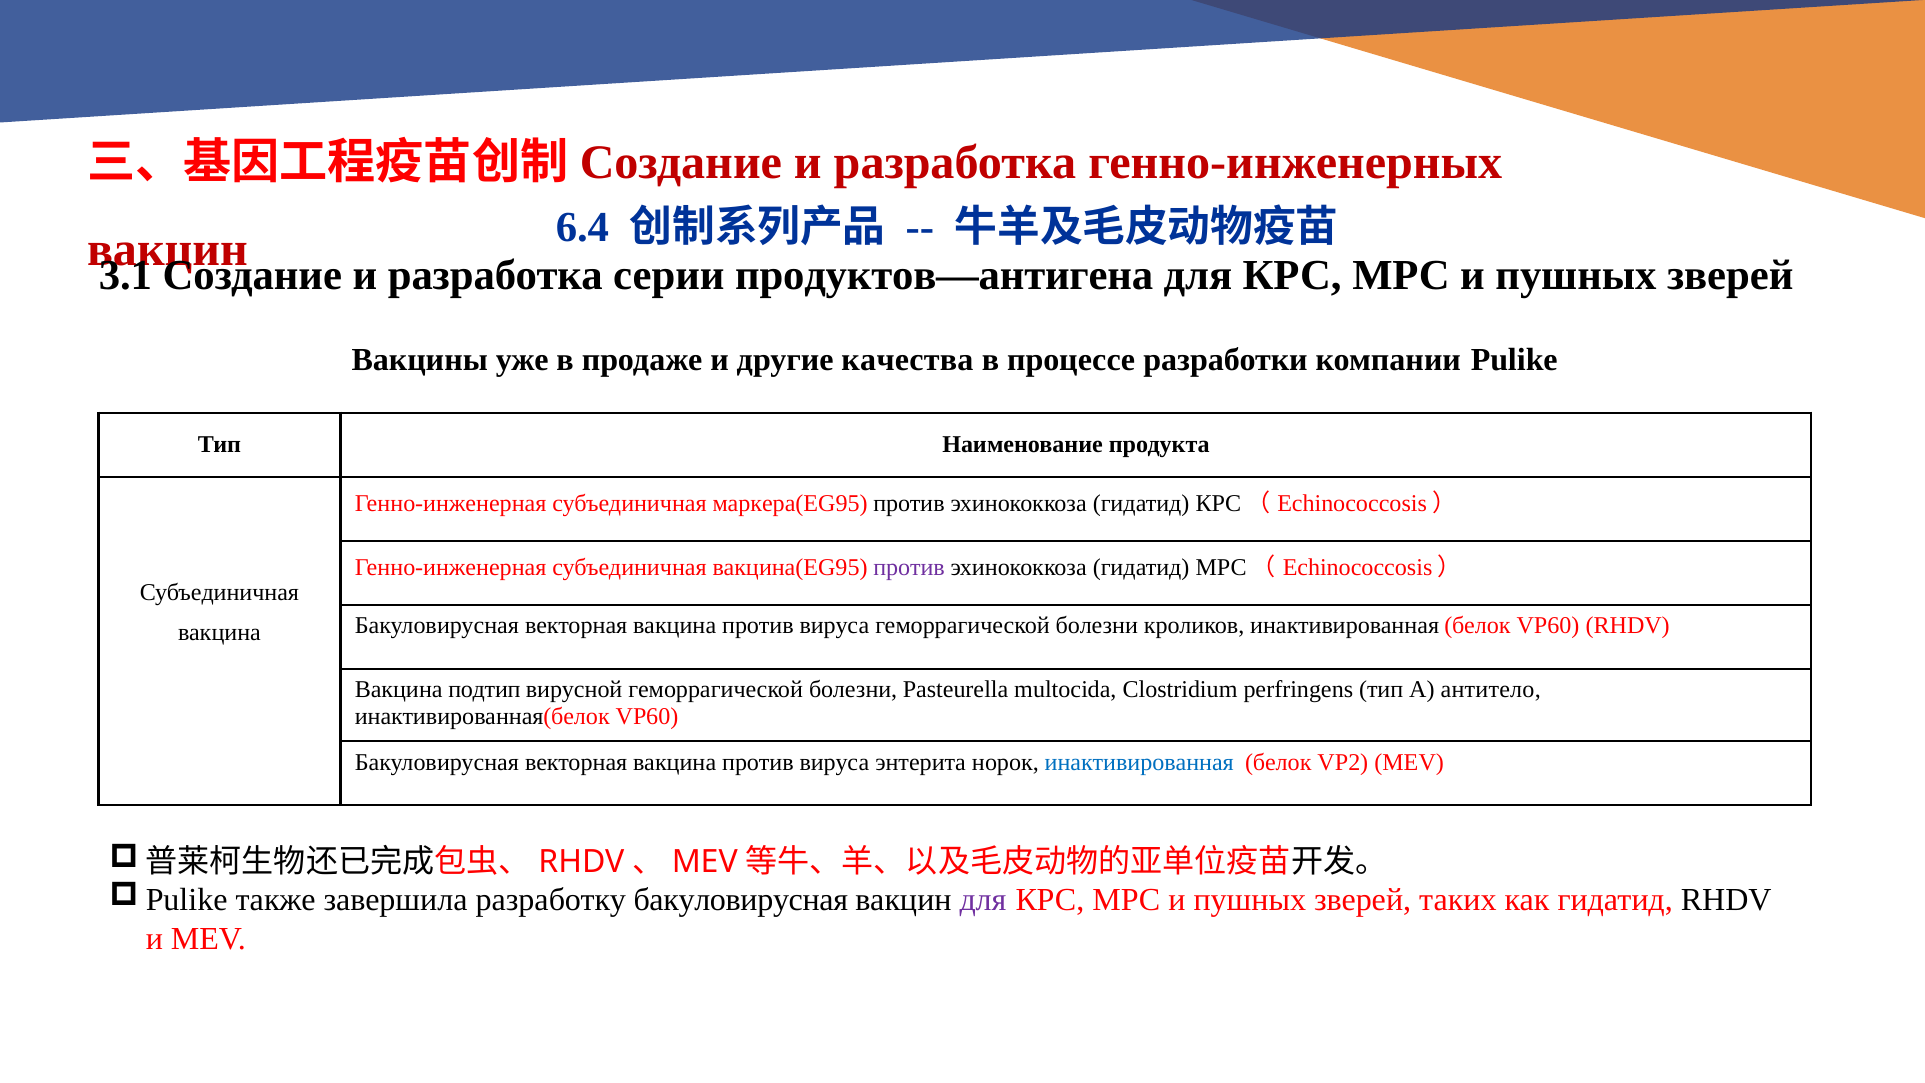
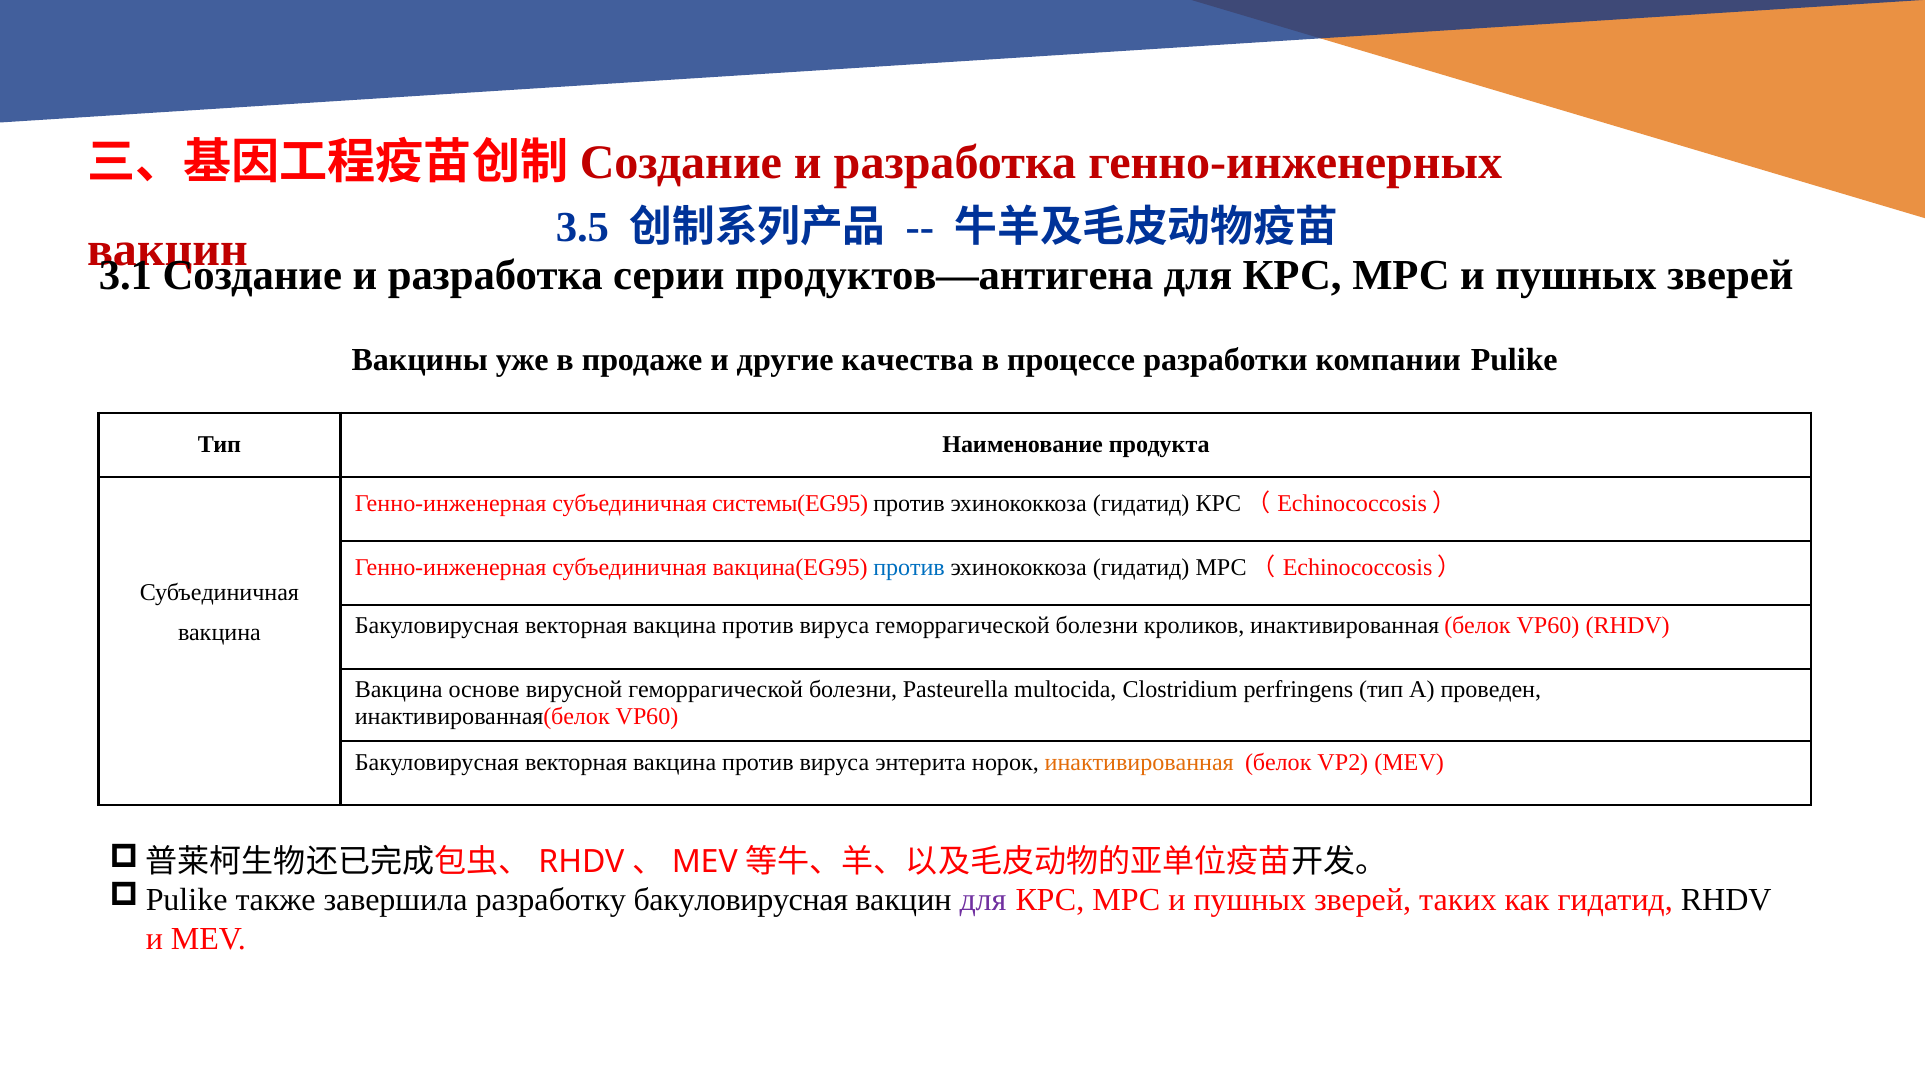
6.4: 6.4 -> 3.5
маркера(EG95: маркера(EG95 -> системы(EG95
против at (909, 568) colour: purple -> blue
подтип: подтип -> основе
антитело: антитело -> проведен
инактивированная at (1139, 762) colour: blue -> orange
